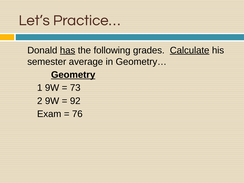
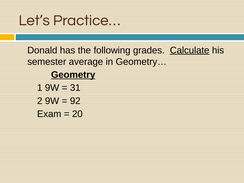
has underline: present -> none
73: 73 -> 31
76: 76 -> 20
